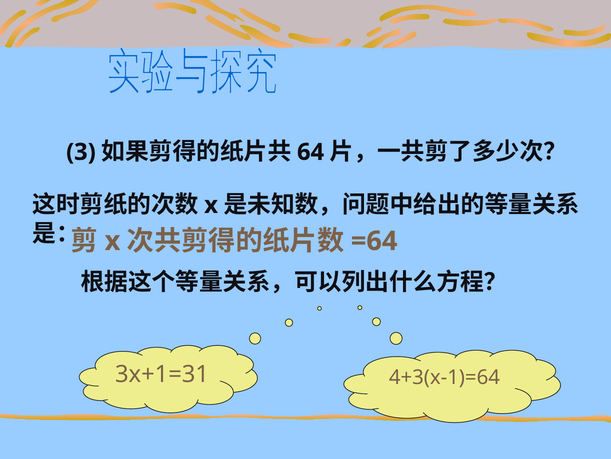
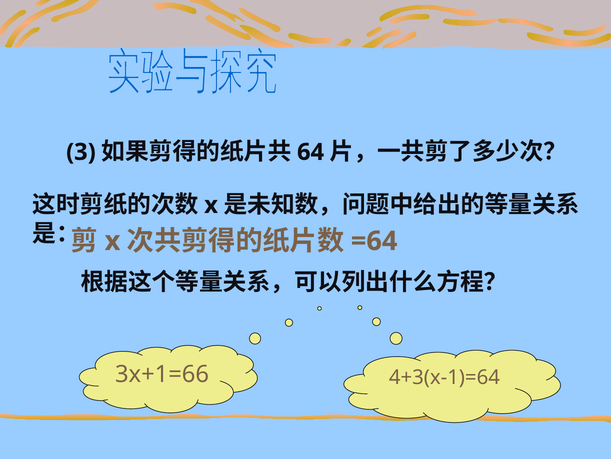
3x+1=31: 3x+1=31 -> 3x+1=66
